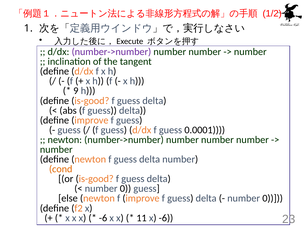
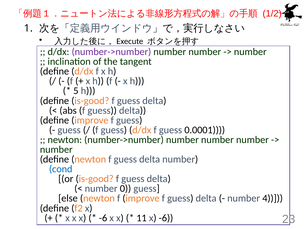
9: 9 -> 5
cond colour: orange -> blue
0 at (273, 198): 0 -> 4
